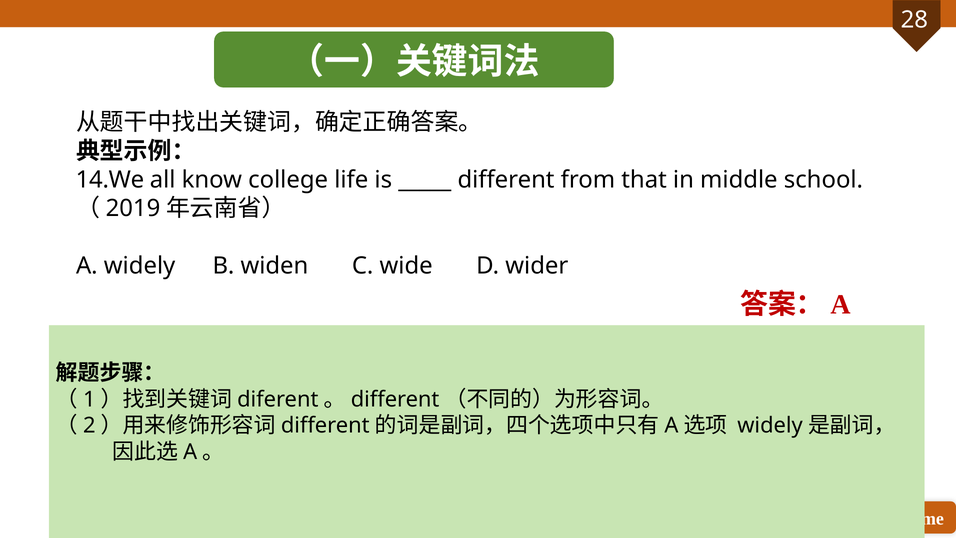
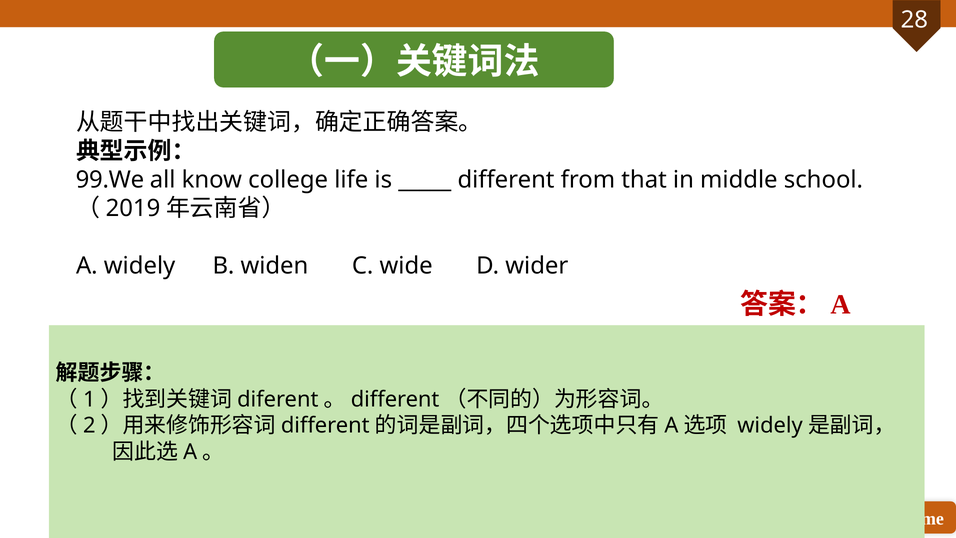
14.We: 14.We -> 99.We
